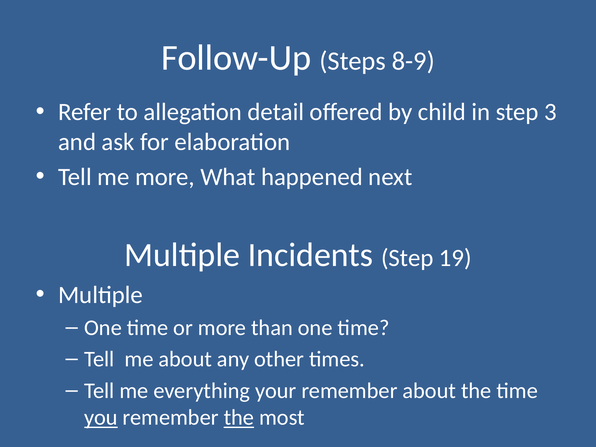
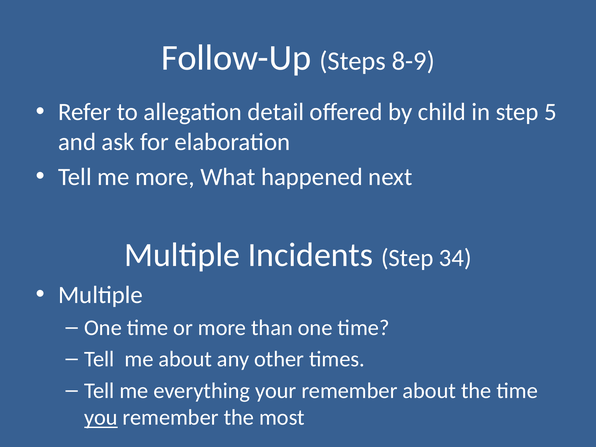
3: 3 -> 5
19: 19 -> 34
the at (239, 418) underline: present -> none
